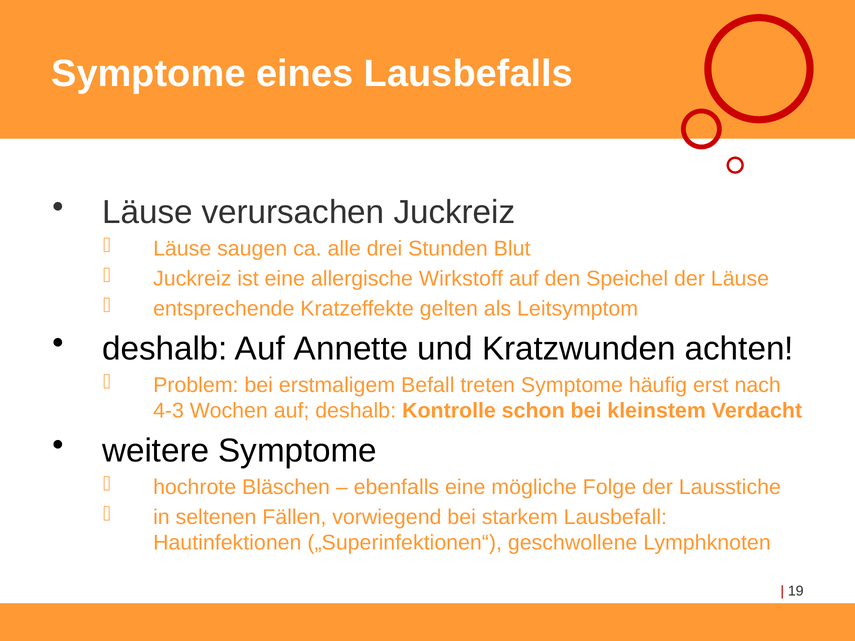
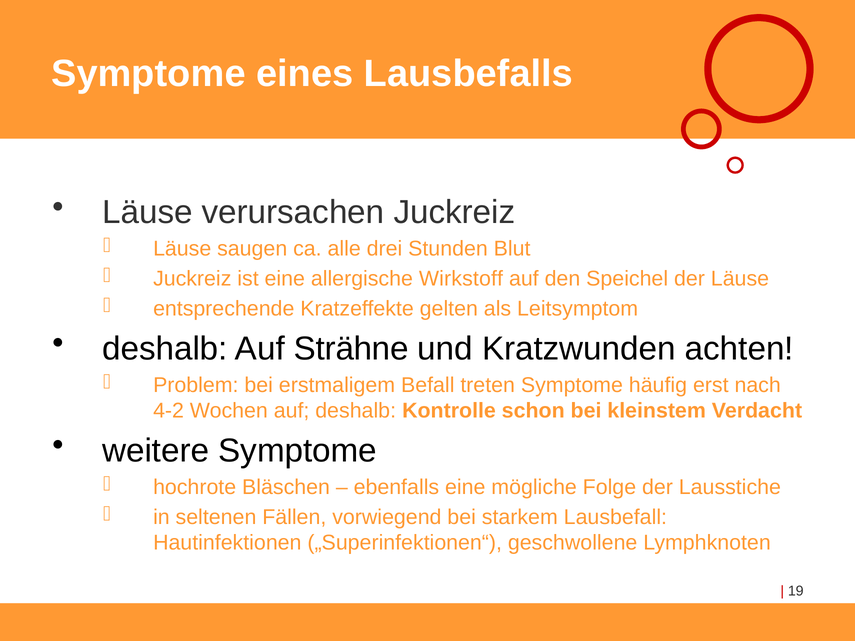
Annette: Annette -> Strähne
4-3: 4-3 -> 4-2
